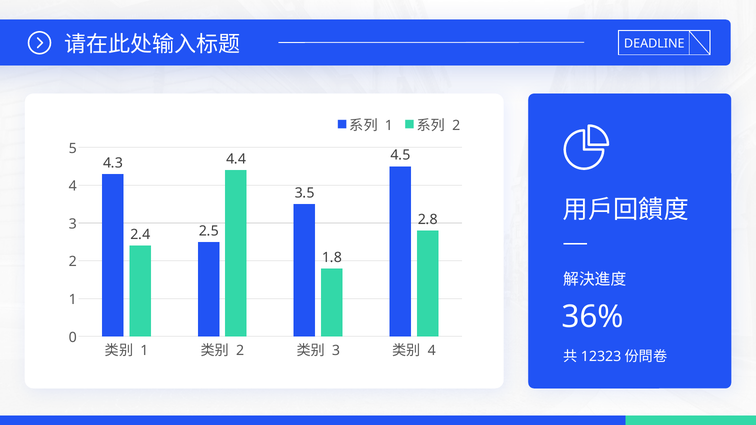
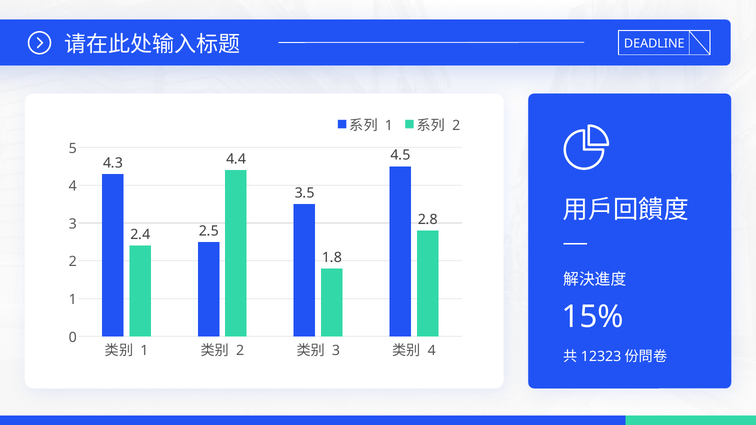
36%: 36% -> 15%
